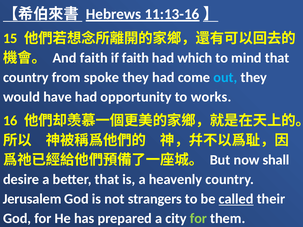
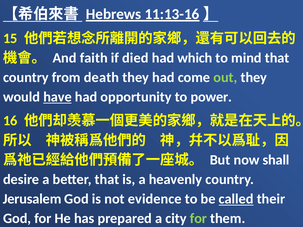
if faith: faith -> died
spoke: spoke -> death
out colour: light blue -> light green
have underline: none -> present
works: works -> power
strangers: strangers -> evidence
